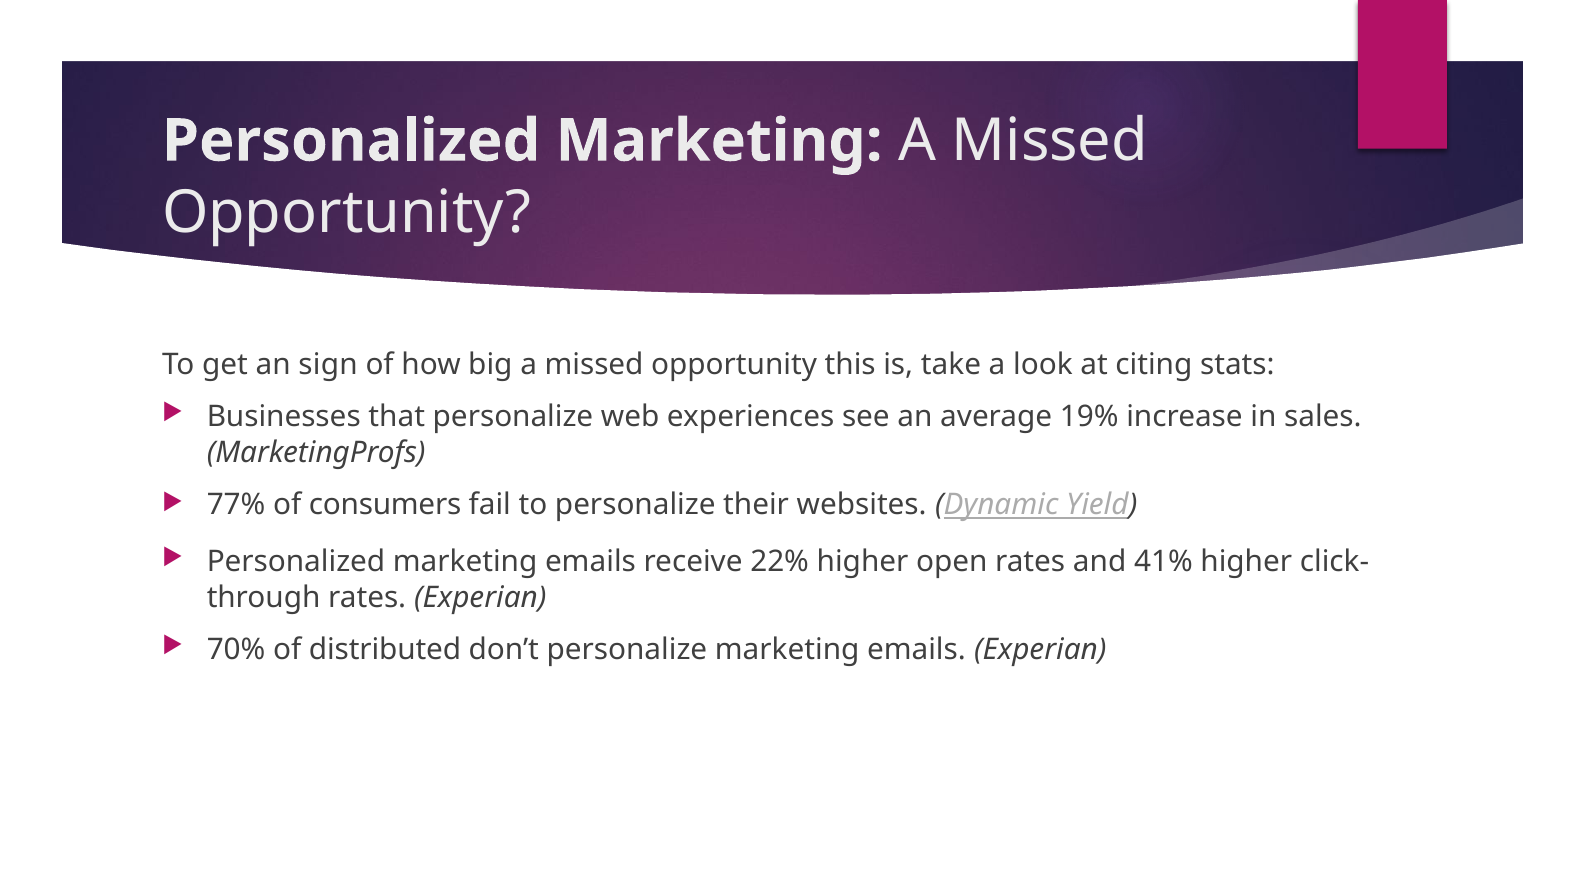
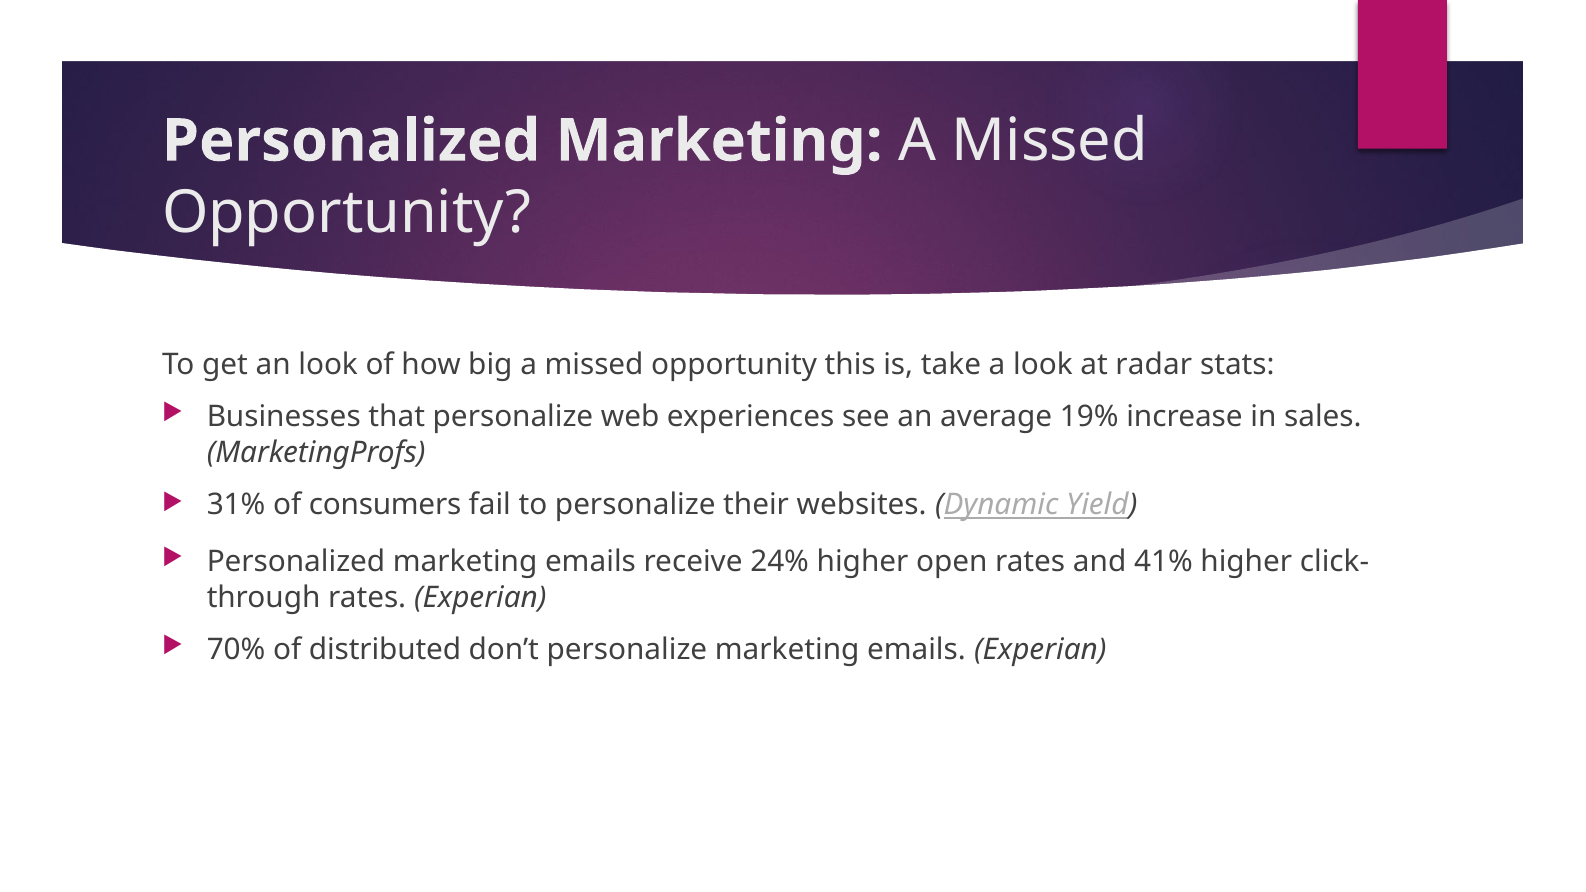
an sign: sign -> look
citing: citing -> radar
77%: 77% -> 31%
22%: 22% -> 24%
